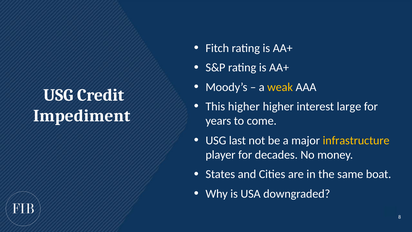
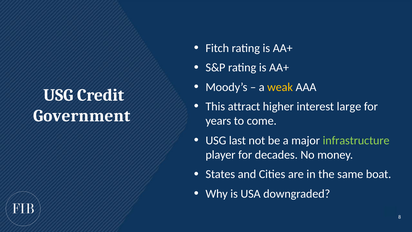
This higher: higher -> attract
Impediment: Impediment -> Government
infrastructure colour: yellow -> light green
